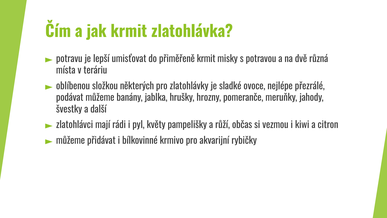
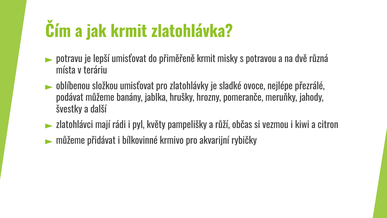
složkou některých: některých -> umisťovat
